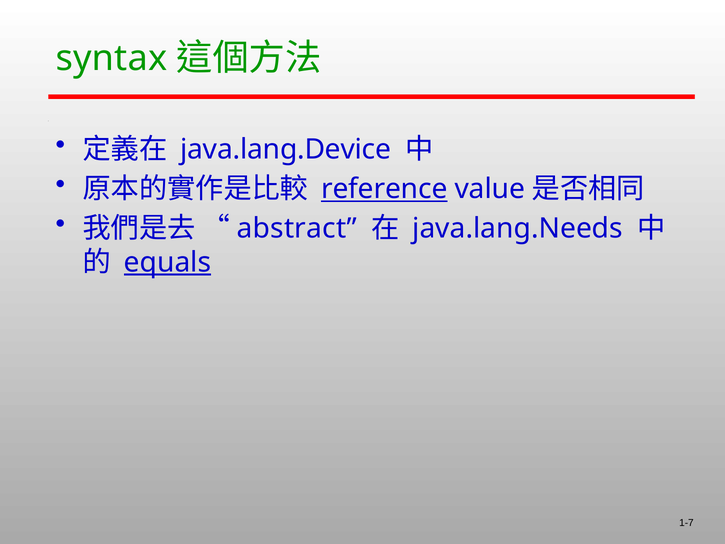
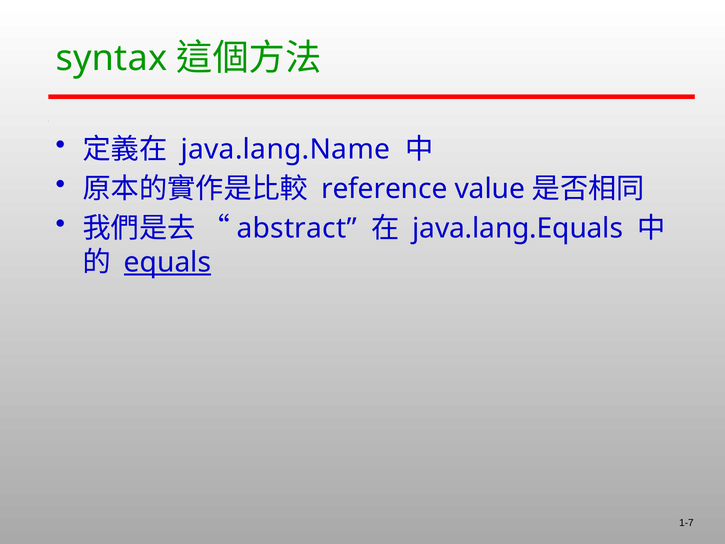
java.lang.Device: java.lang.Device -> java.lang.Name
reference underline: present -> none
java.lang.Needs: java.lang.Needs -> java.lang.Equals
